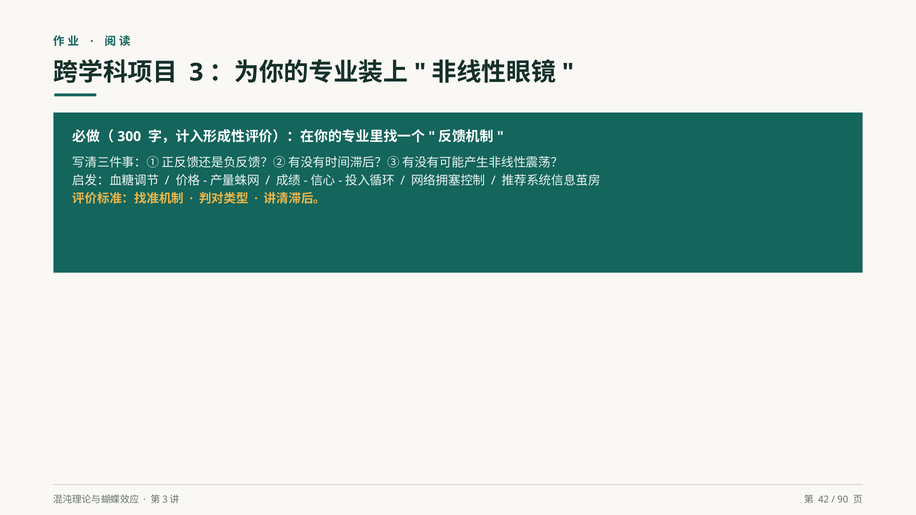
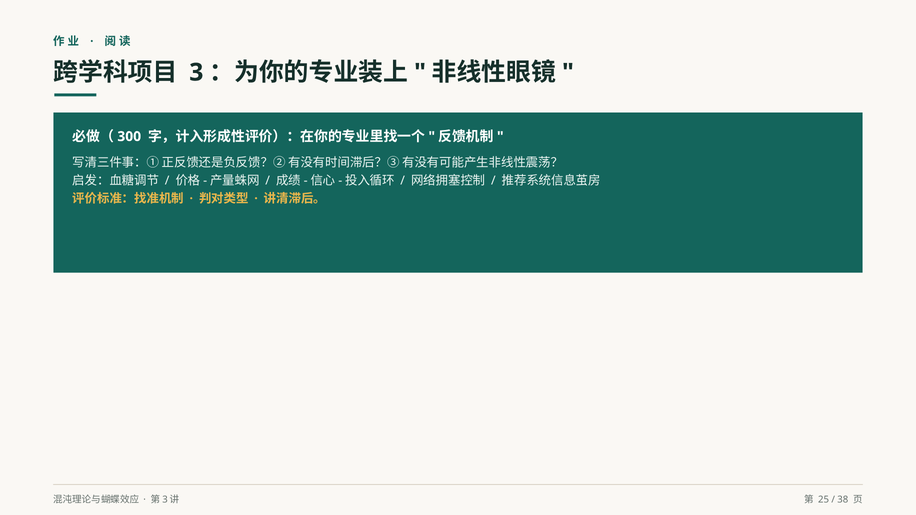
42: 42 -> 25
90: 90 -> 38
